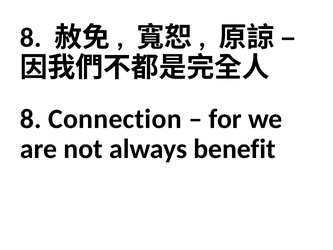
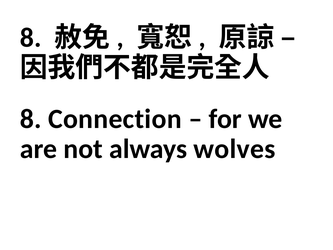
benefit: benefit -> wolves
